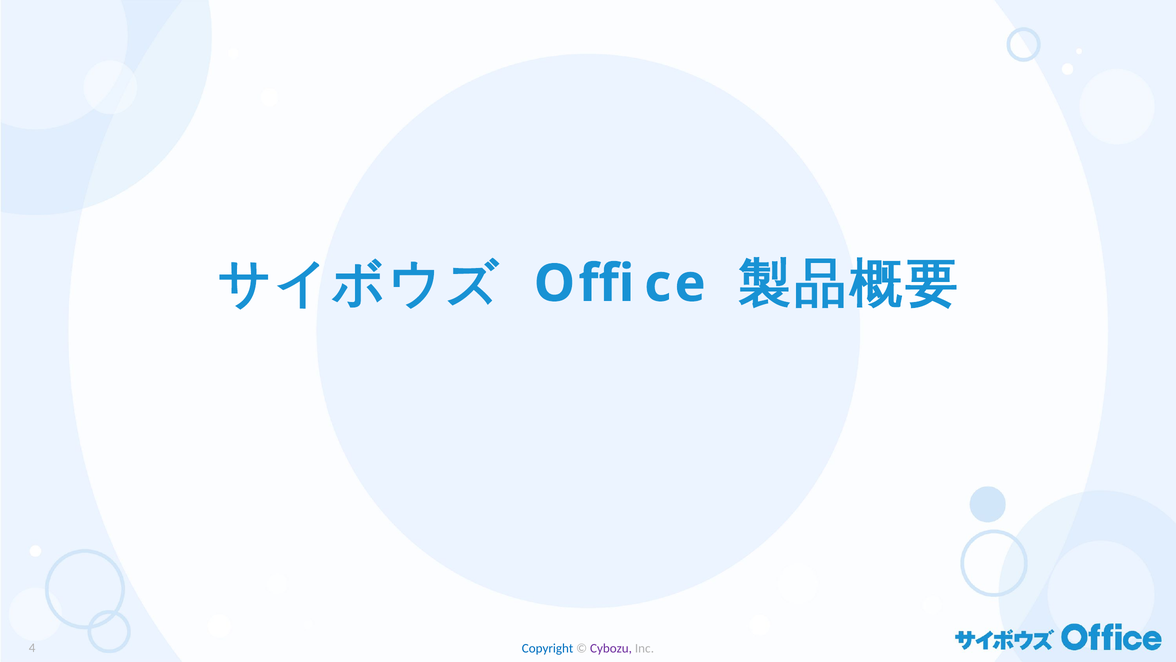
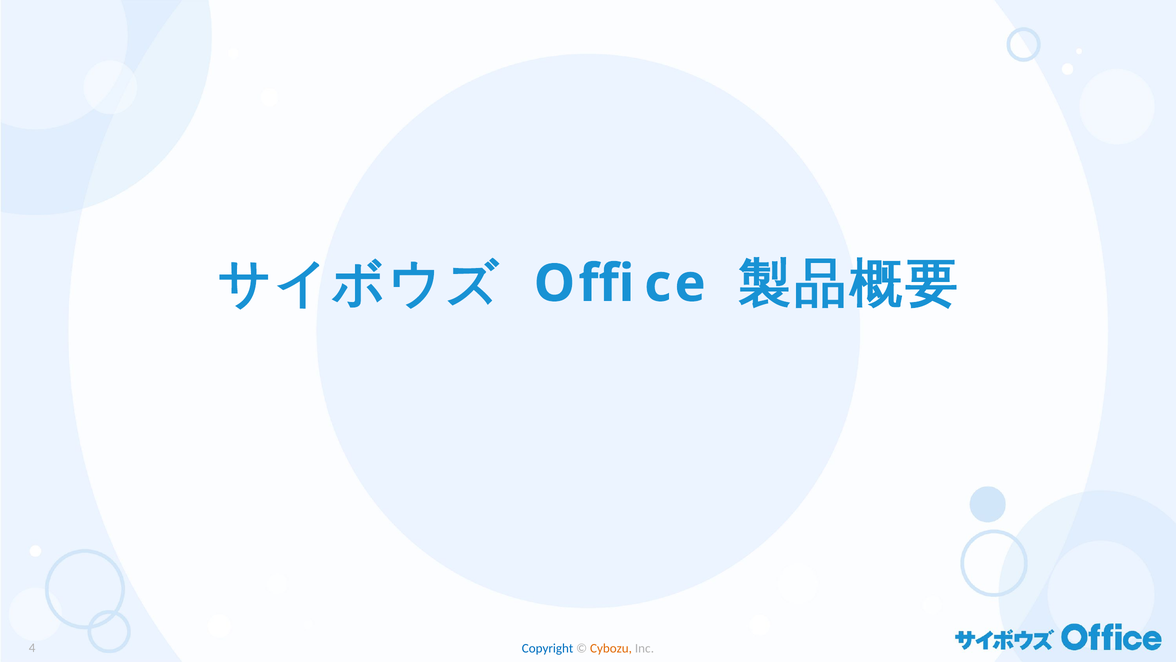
Cybozu colour: purple -> orange
